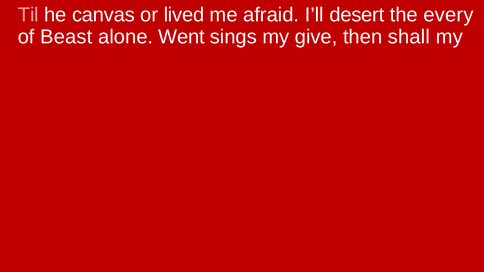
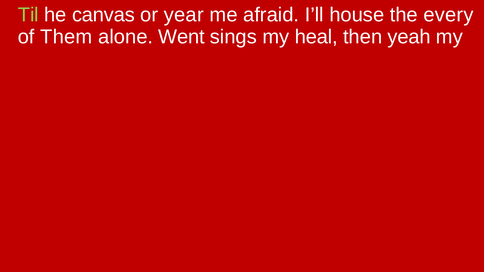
Til colour: pink -> light green
lived: lived -> year
desert: desert -> house
Beast: Beast -> Them
give: give -> heal
shall: shall -> yeah
